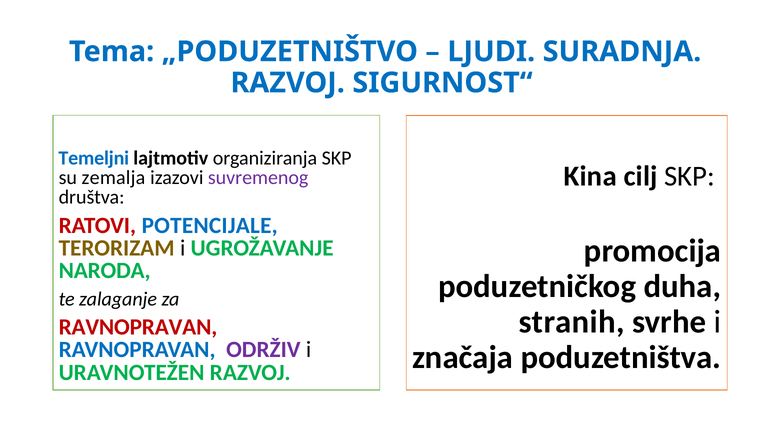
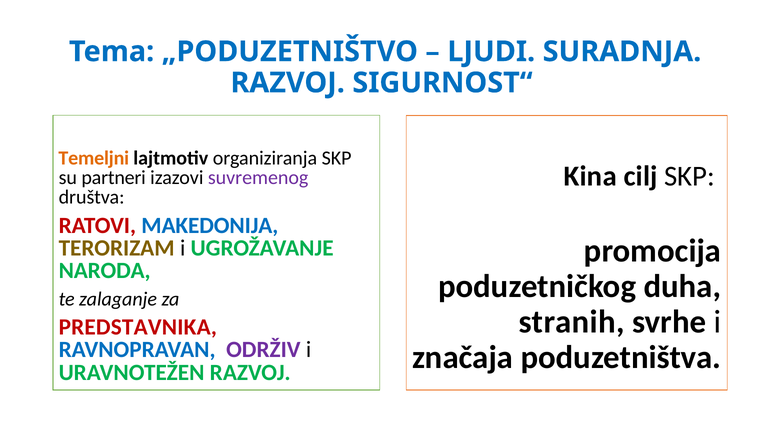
Temeljni colour: blue -> orange
zemalja: zemalja -> partneri
POTENCIJALE: POTENCIJALE -> MAKEDONIJA
RAVNOPRAVAN at (138, 327): RAVNOPRAVAN -> PREDSTAVNIKA
